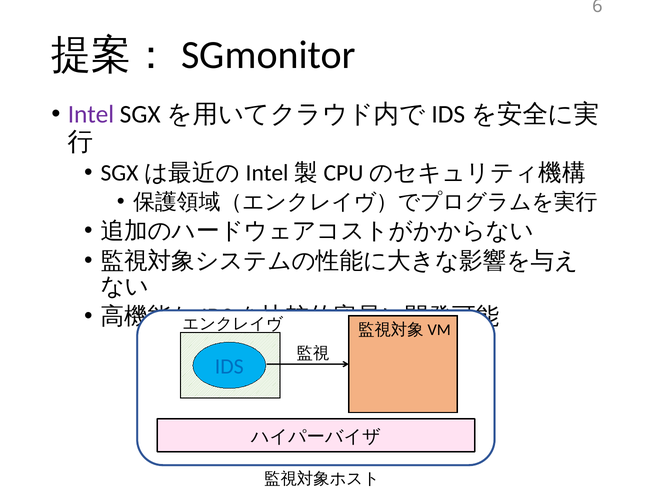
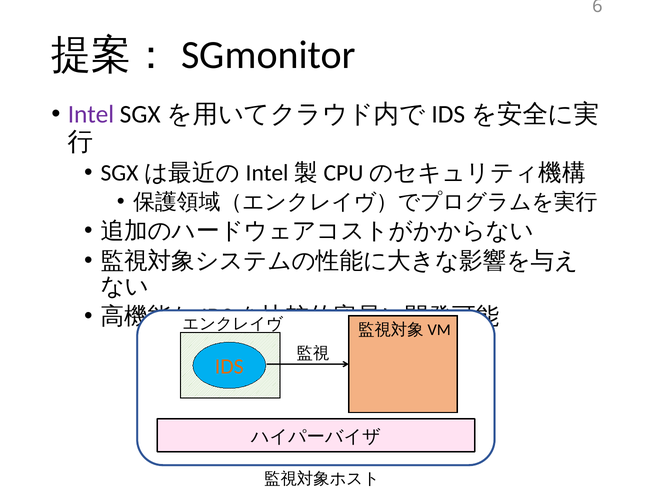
IDS colour: blue -> orange
